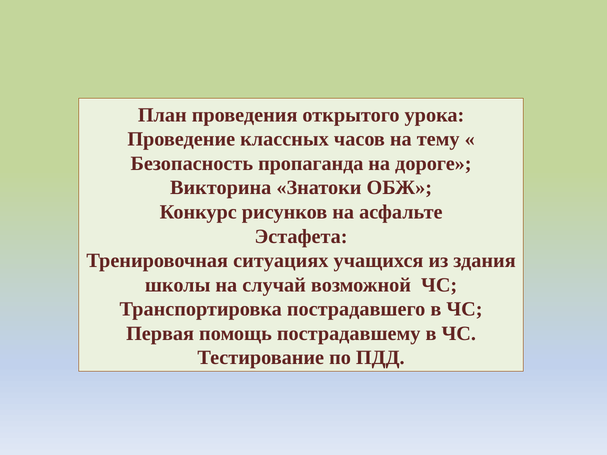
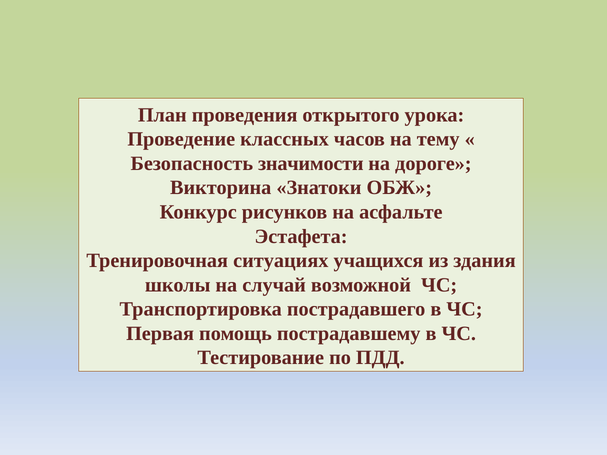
пропаганда: пропаганда -> значимости
